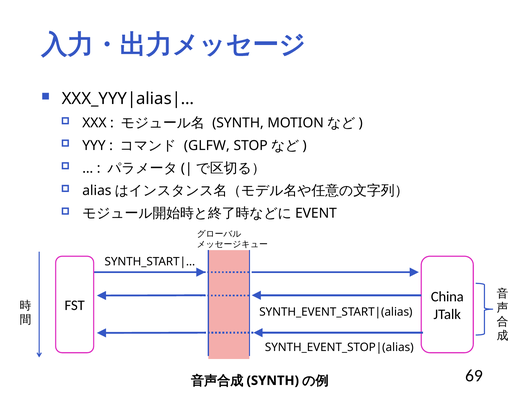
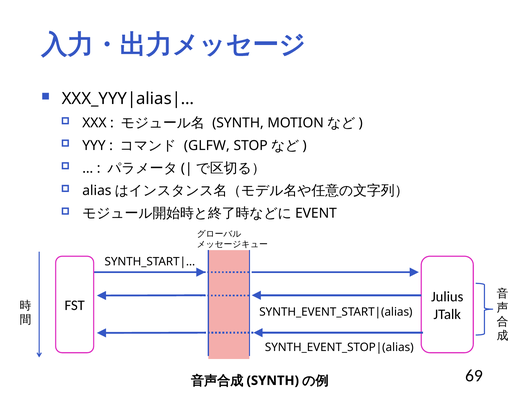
China: China -> Julius
